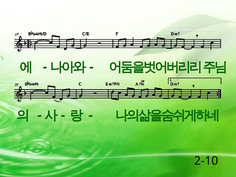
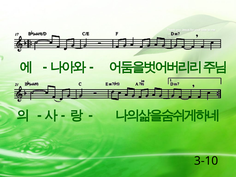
2-10: 2-10 -> 3-10
